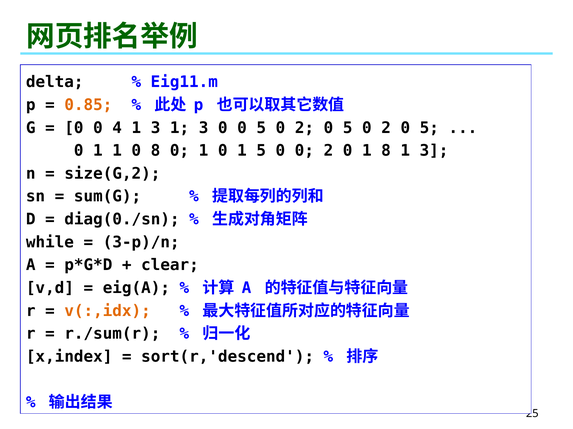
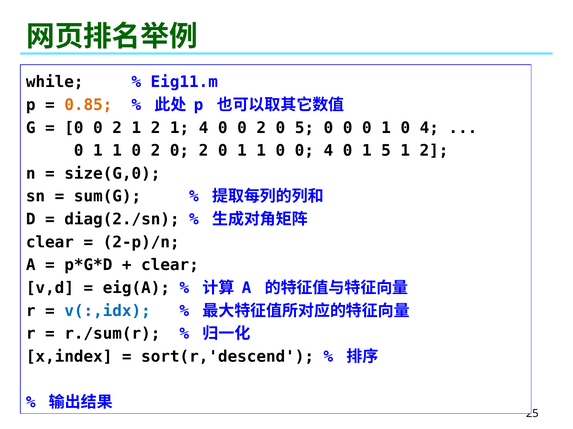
delta: delta -> while
4 at (117, 128): 4 -> 2
3 at (156, 128): 3 -> 2
3 at (204, 128): 3 -> 4
5 at (261, 128): 5 -> 2
2 at (304, 128): 2 -> 5
5 at (348, 128): 5 -> 0
2 at (386, 128): 2 -> 1
5 at (429, 128): 5 -> 4
1 0 8: 8 -> 2
1 at (204, 151): 1 -> 2
5 at (261, 151): 5 -> 1
0 0 2: 2 -> 4
1 8: 8 -> 5
3 at (434, 151): 3 -> 2
size(G,2: size(G,2 -> size(G,0
diag(0./sn: diag(0./sn -> diag(2./sn
while at (50, 243): while -> clear
3-p)/n: 3-p)/n -> 2-p)/n
v(:,idx colour: orange -> blue
